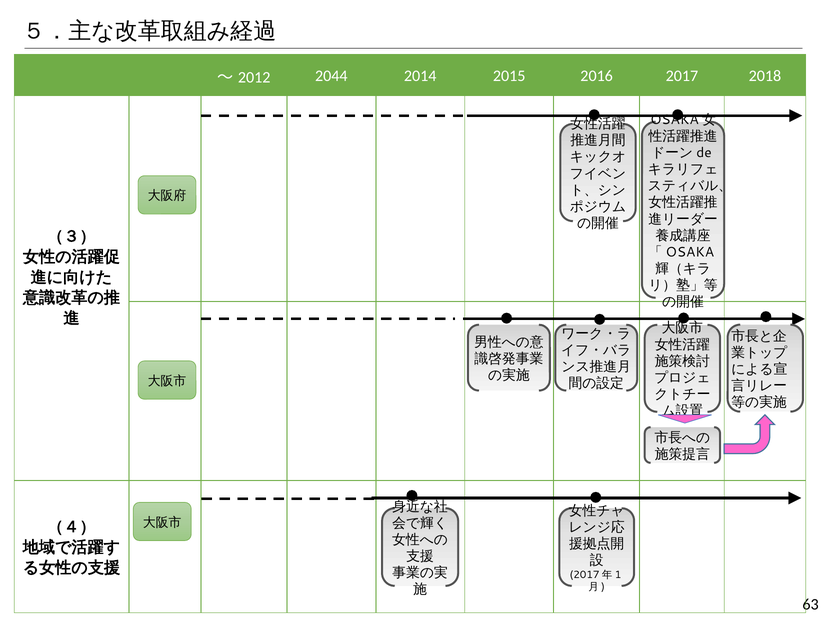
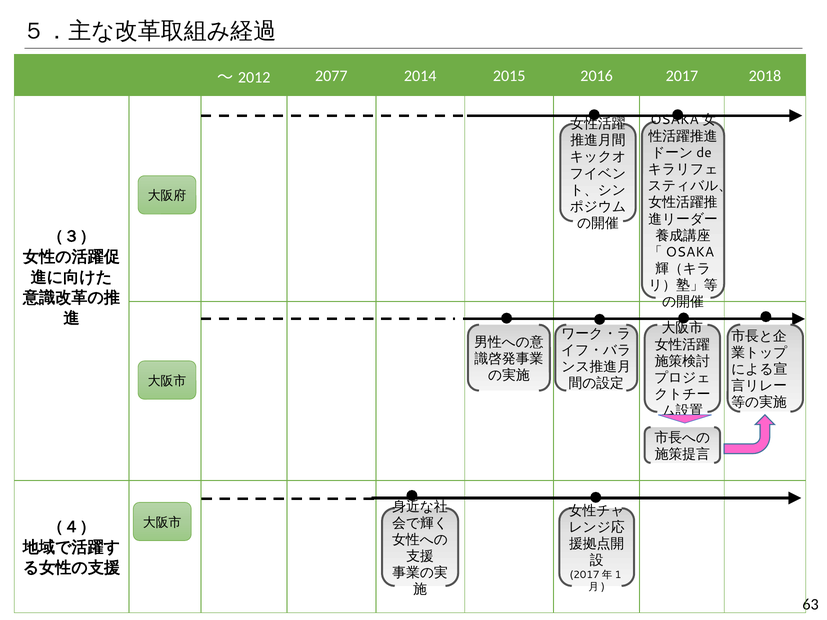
2044: 2044 -> 2077
